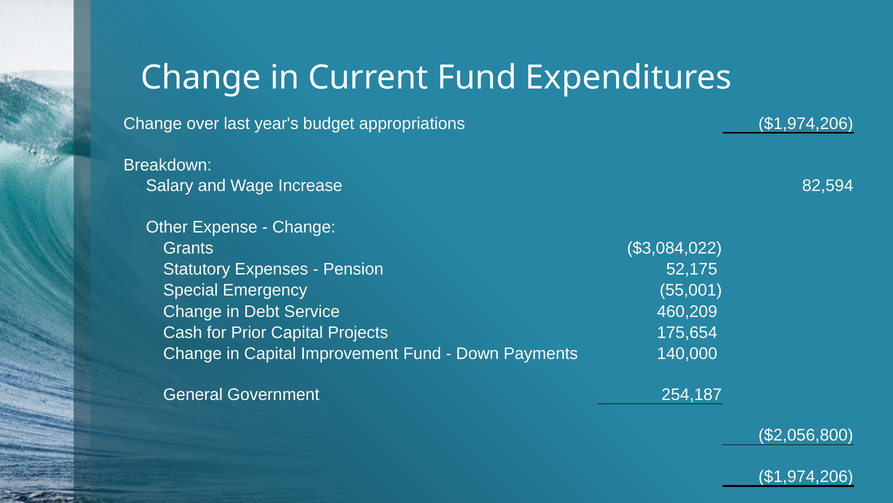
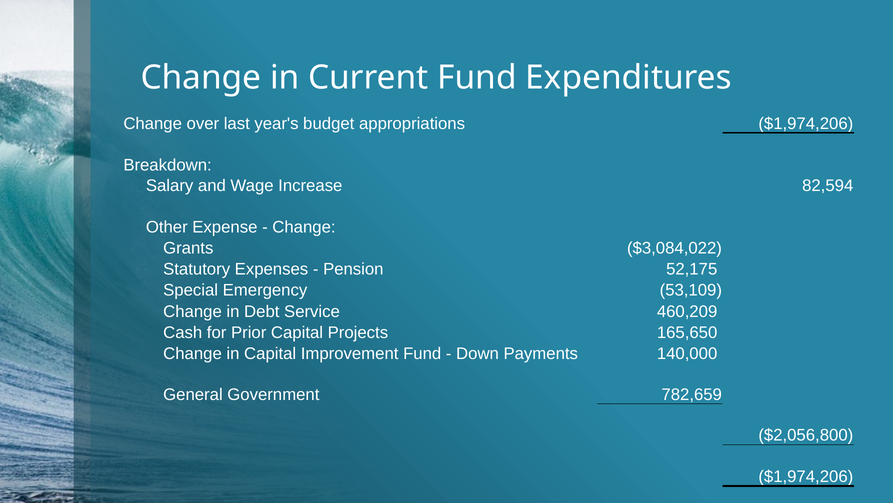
55,001: 55,001 -> 53,109
175,654: 175,654 -> 165,650
254,187: 254,187 -> 782,659
